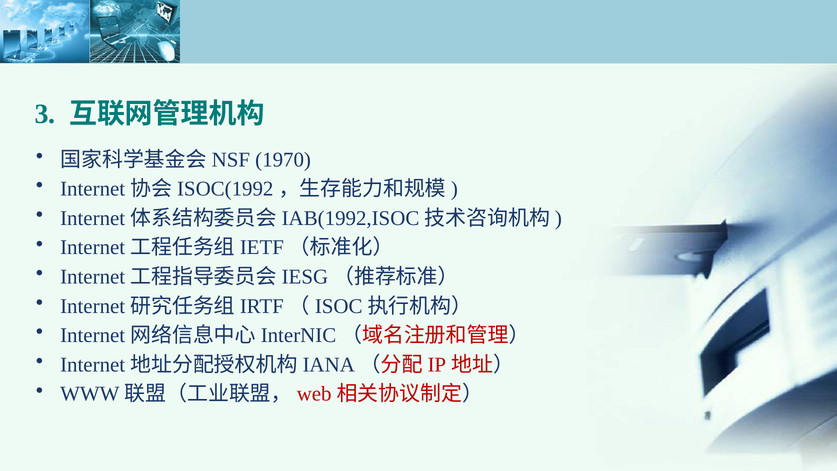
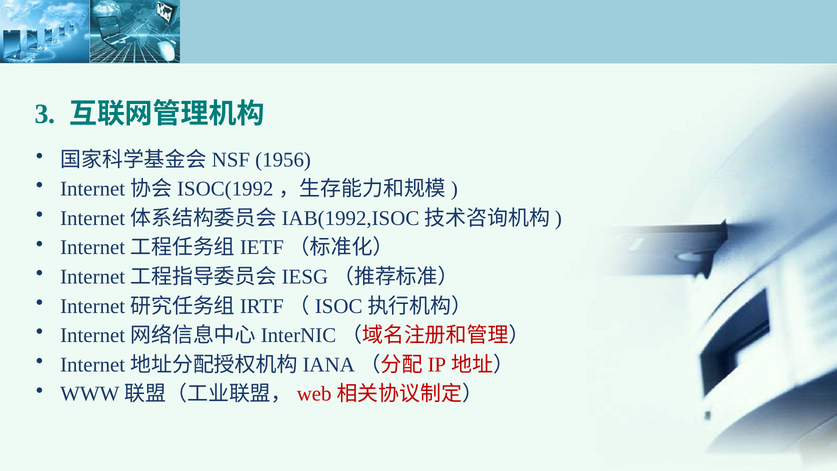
1970: 1970 -> 1956
